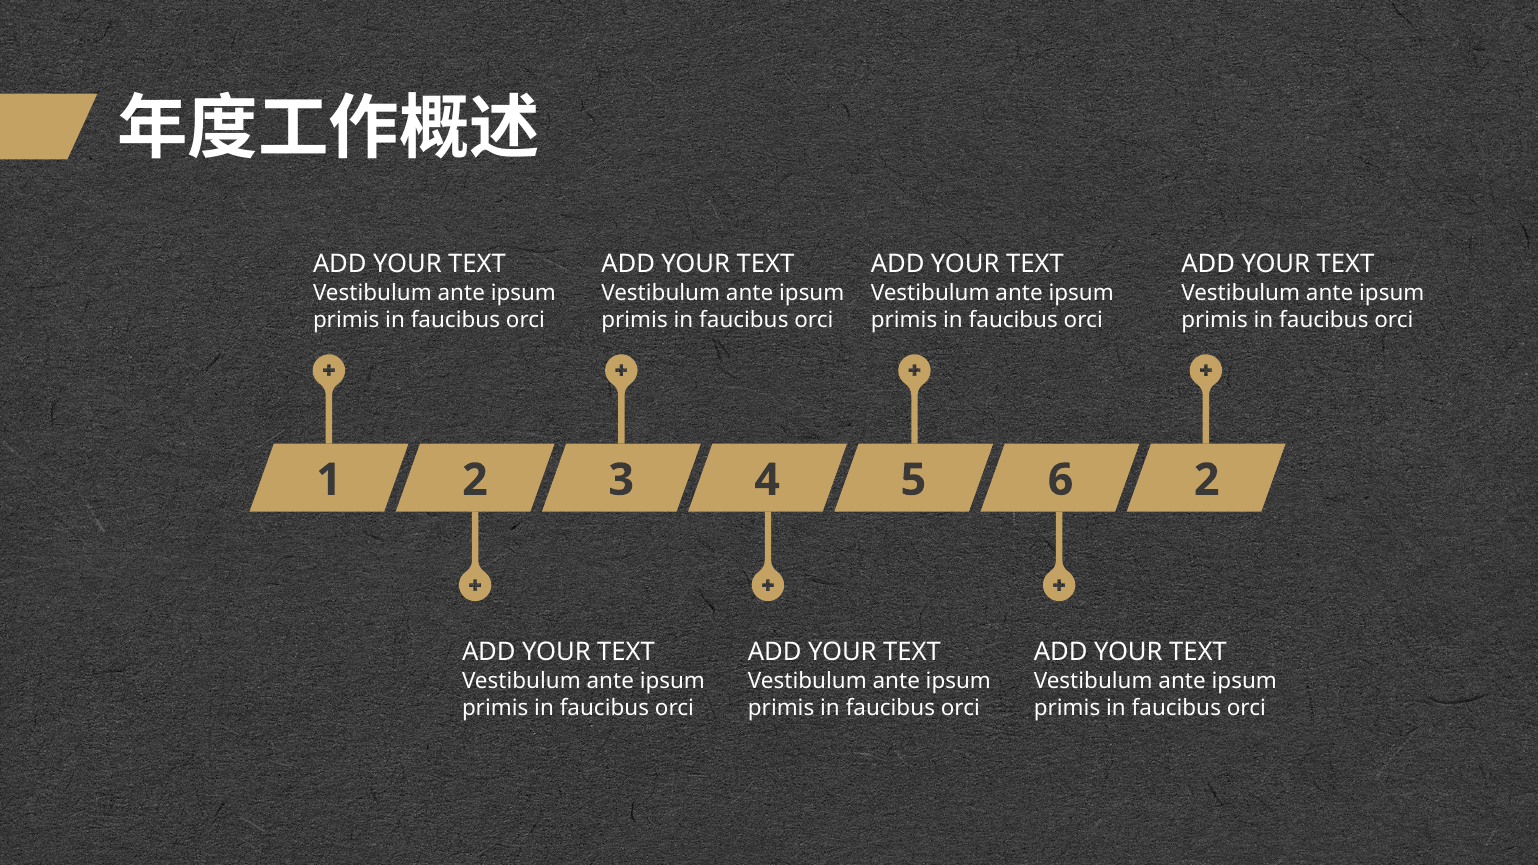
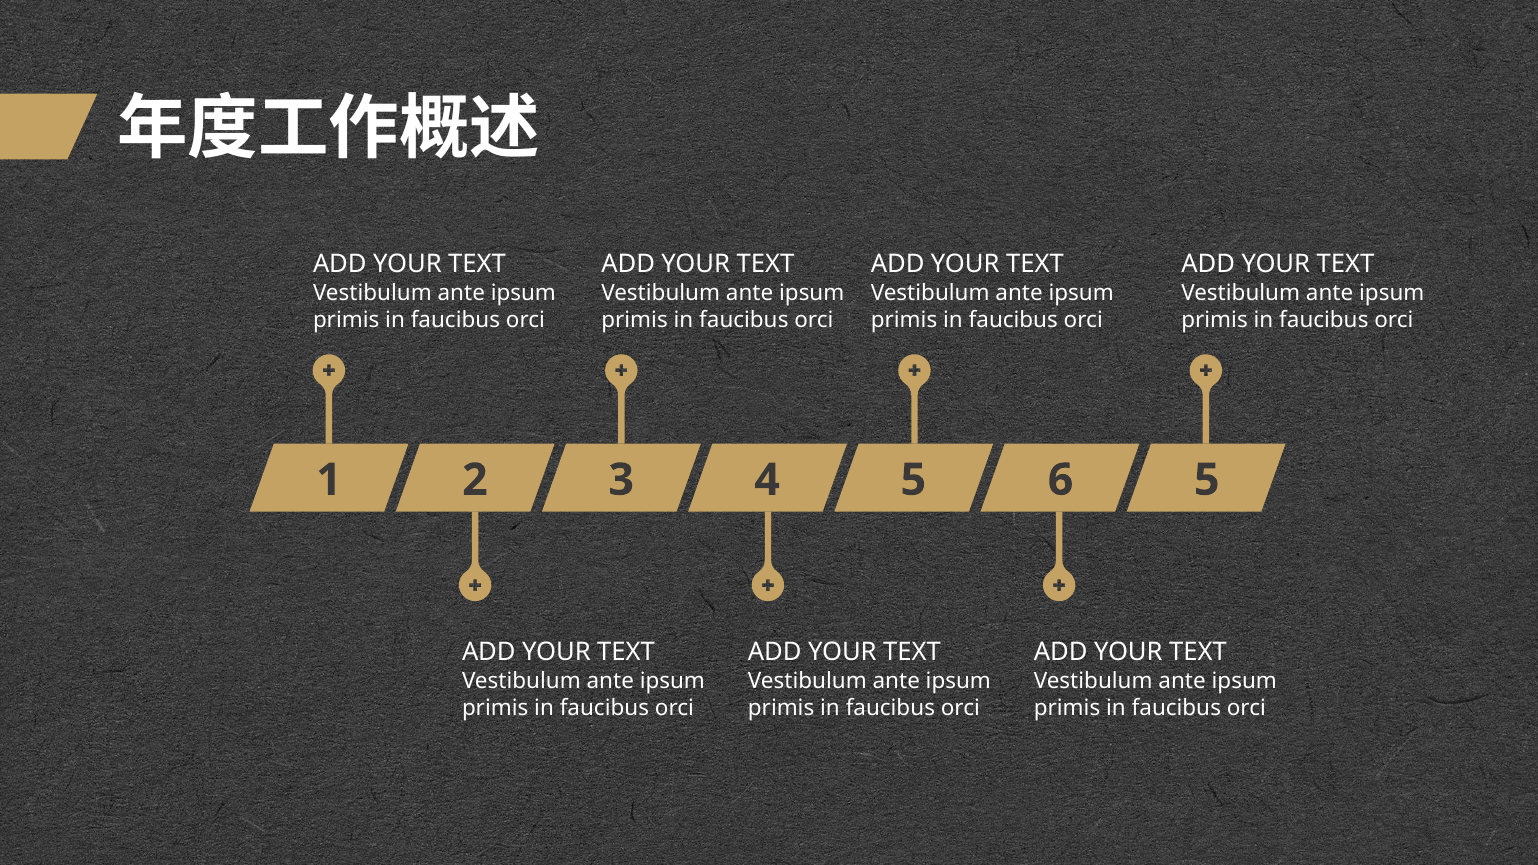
6 2: 2 -> 5
